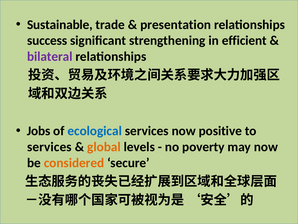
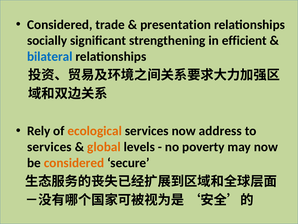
Sustainable at (60, 25): Sustainable -> Considered
success: success -> socially
bilateral colour: purple -> blue
Jobs: Jobs -> Rely
ecological colour: blue -> orange
positive: positive -> address
